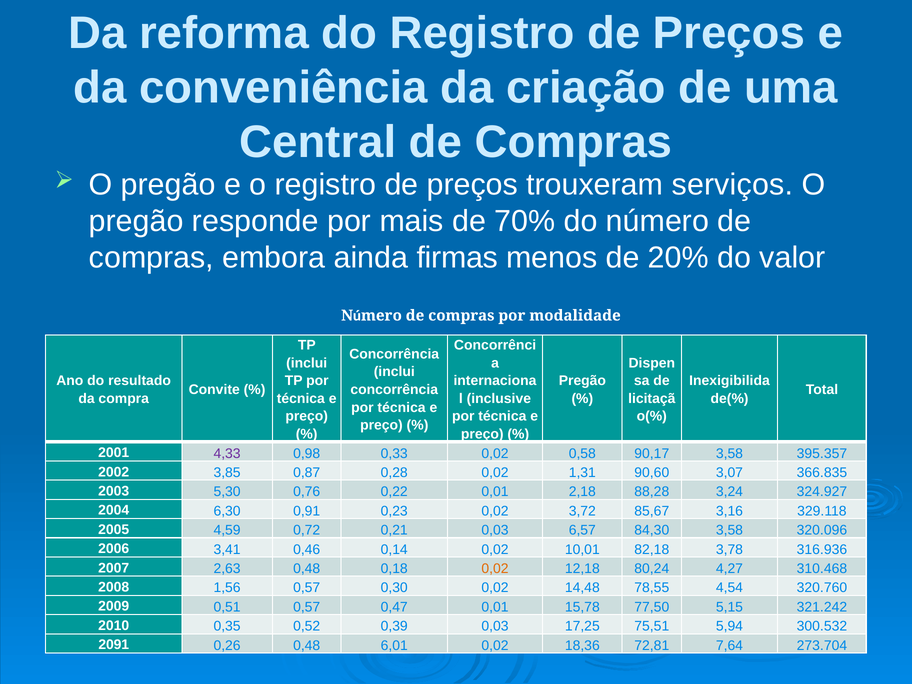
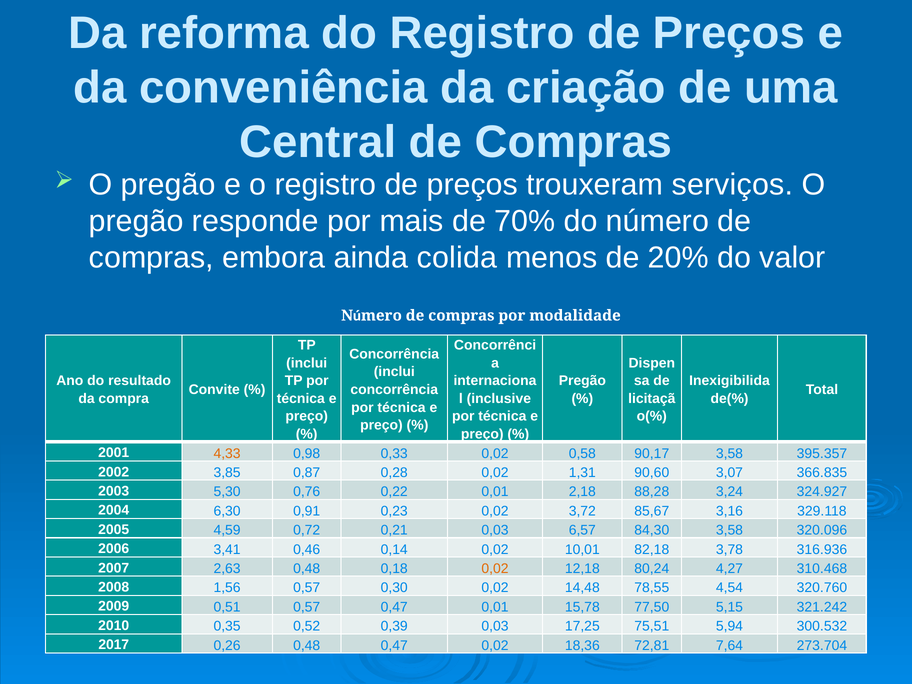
firmas: firmas -> colida
4,33 colour: purple -> orange
2091: 2091 -> 2017
0,48 6,01: 6,01 -> 0,47
